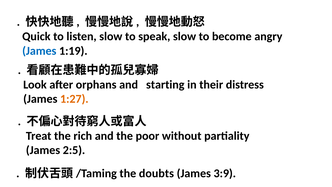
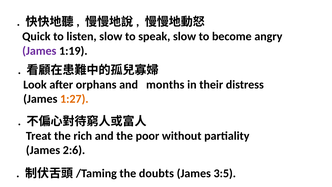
James at (39, 51) colour: blue -> purple
starting: starting -> months
2:5: 2:5 -> 2:6
3:9: 3:9 -> 3:5
